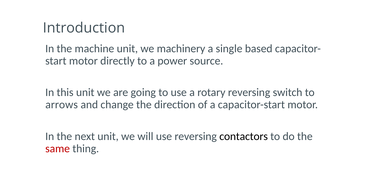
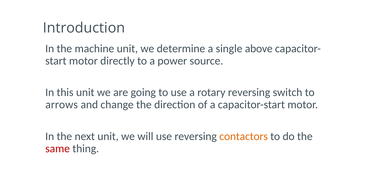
machinery: machinery -> determine
based: based -> above
contactors colour: black -> orange
